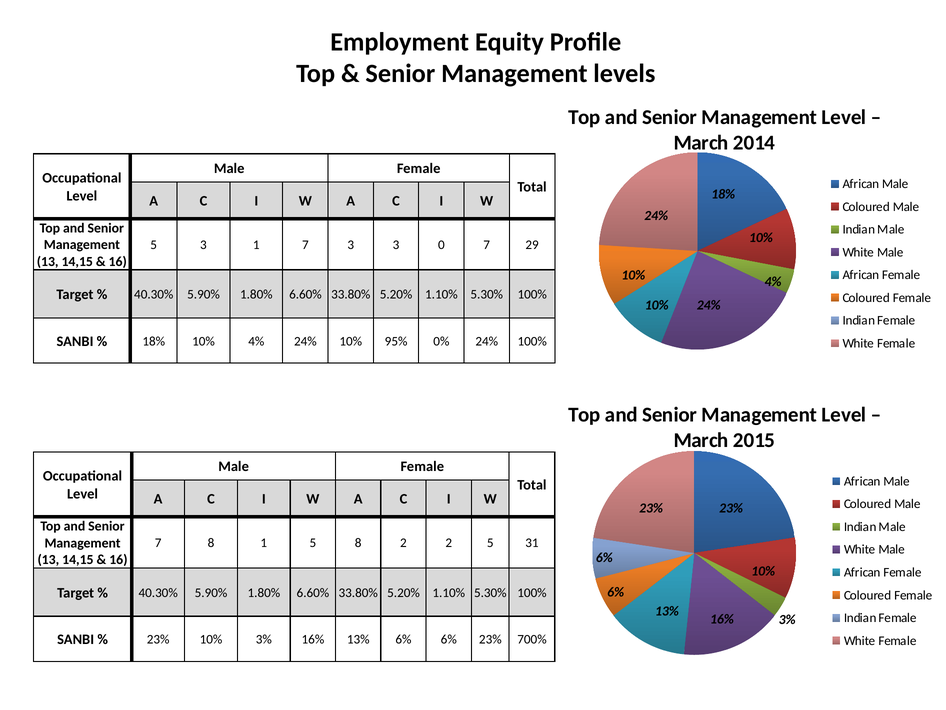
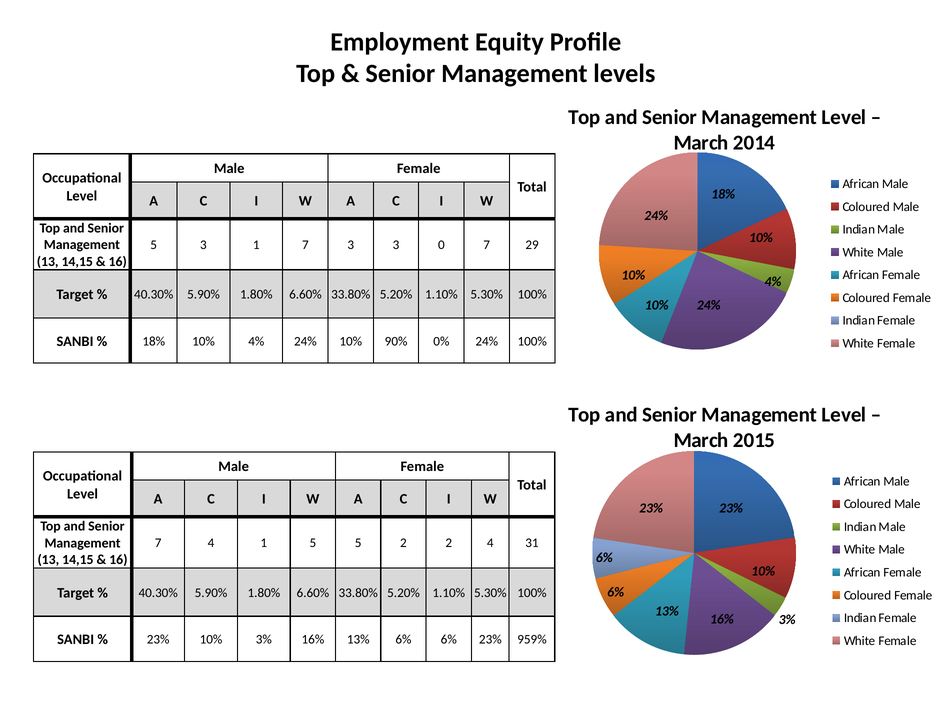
95%: 95% -> 90%
7 8: 8 -> 4
5 8: 8 -> 5
2 5: 5 -> 4
700%: 700% -> 959%
